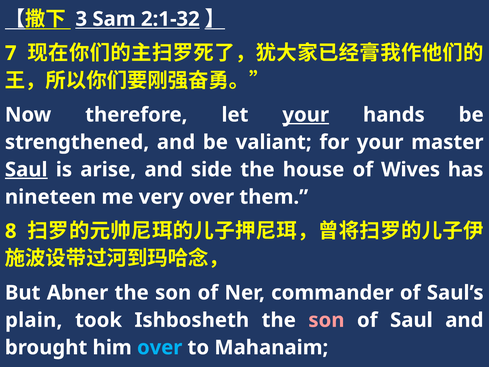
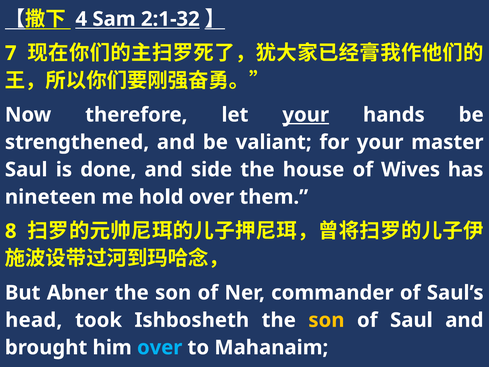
3: 3 -> 4
Saul at (26, 169) underline: present -> none
arise: arise -> done
very: very -> hold
plain: plain -> head
son at (326, 320) colour: pink -> yellow
